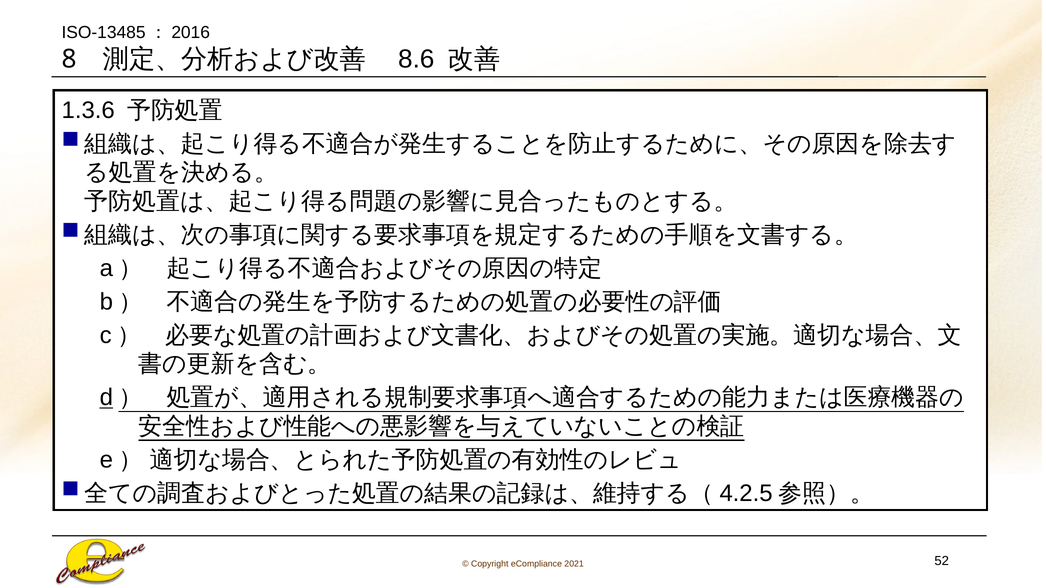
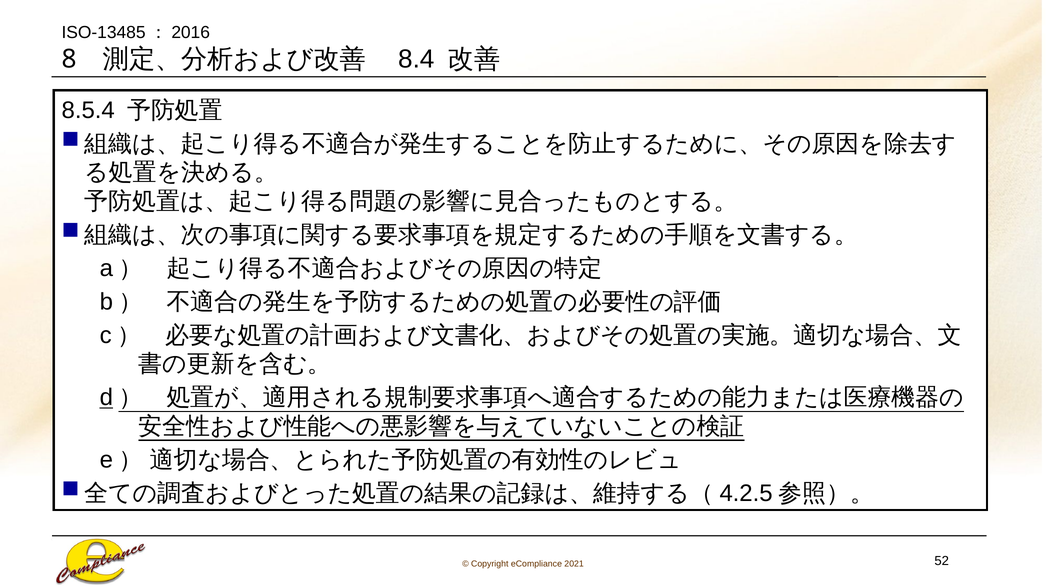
8.6: 8.6 -> 8.4
1.3.6: 1.3.6 -> 8.5.4
